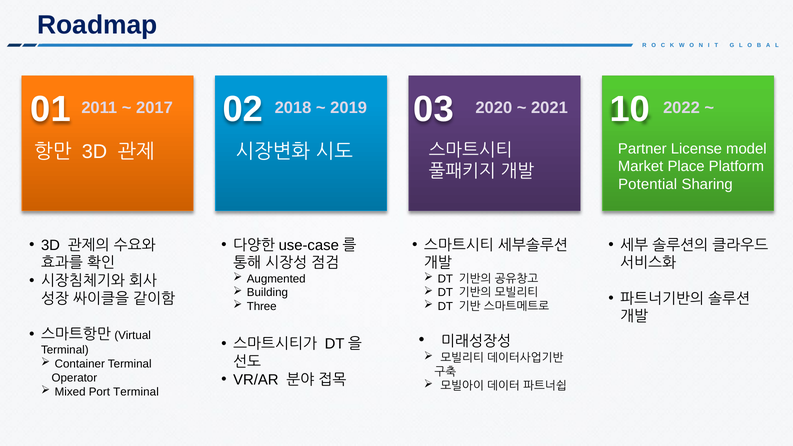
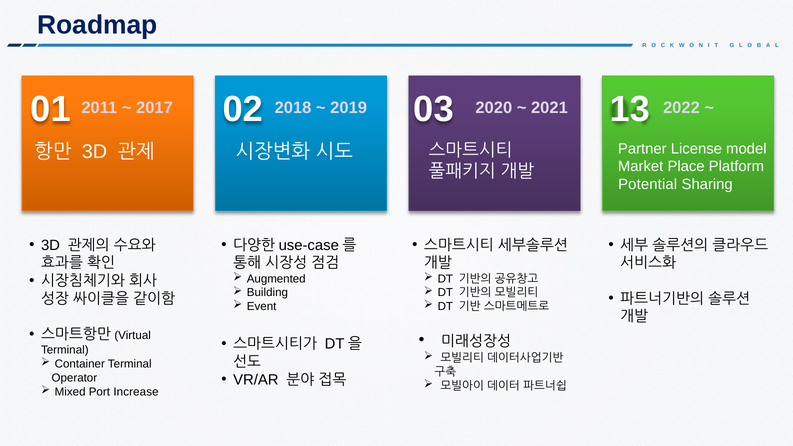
10: 10 -> 13
Three: Three -> Event
Port Terminal: Terminal -> Increase
